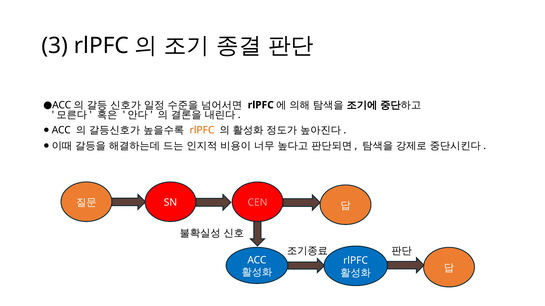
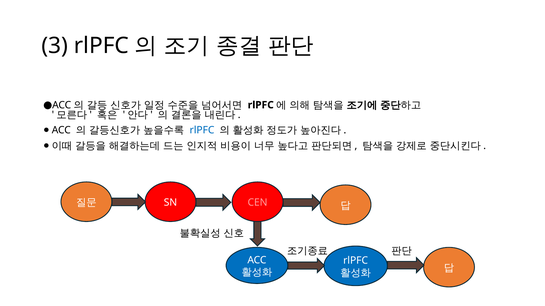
rlPFC at (202, 130) colour: orange -> blue
